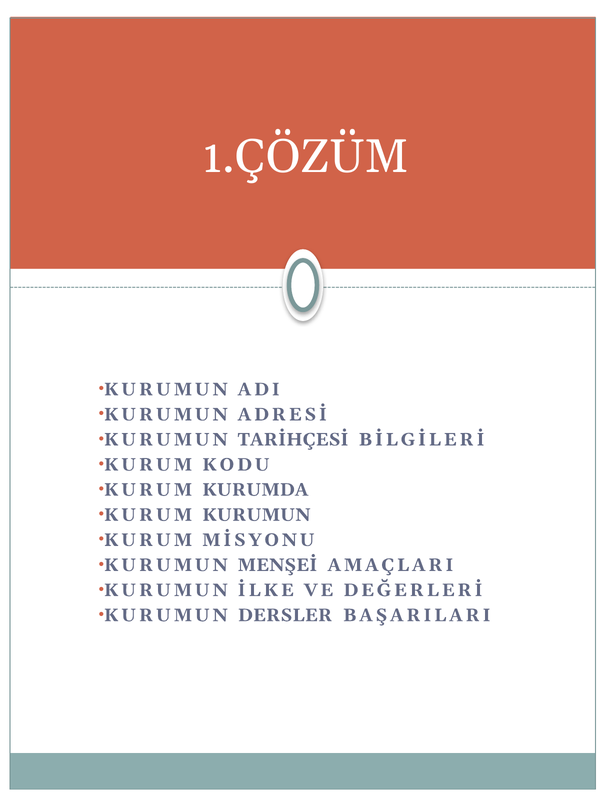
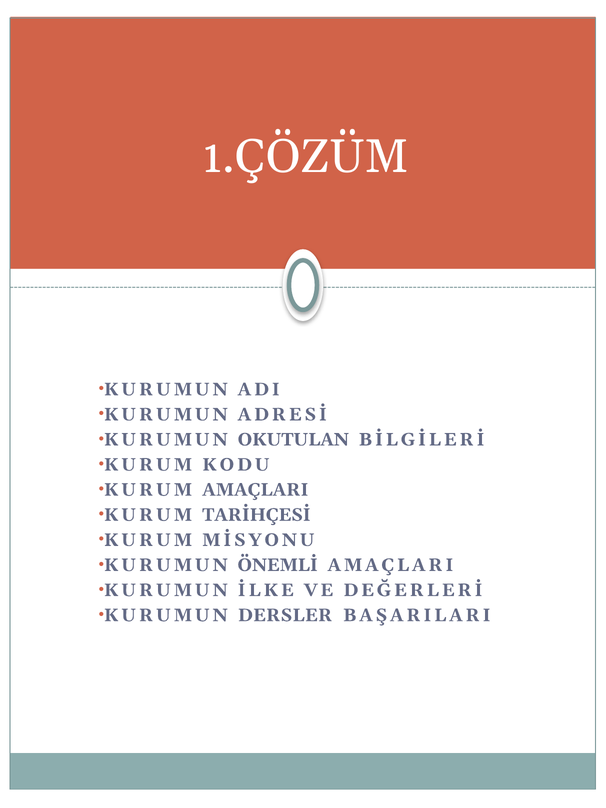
TARİHÇESİ: TARİHÇESİ -> OKUTULAN
KURUM KURUMDA: KURUMDA -> AMAÇLARI
KURUM KURUMUN: KURUMUN -> TARİHÇESİ
MENŞEİ: MENŞEİ -> ÖNEMLİ
